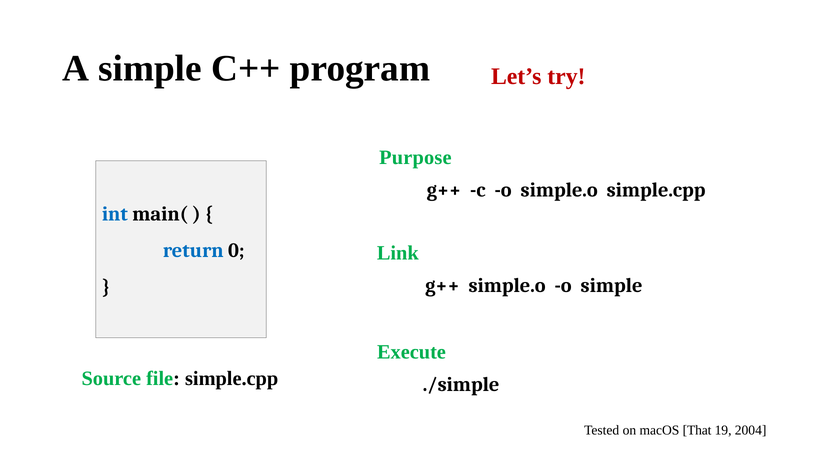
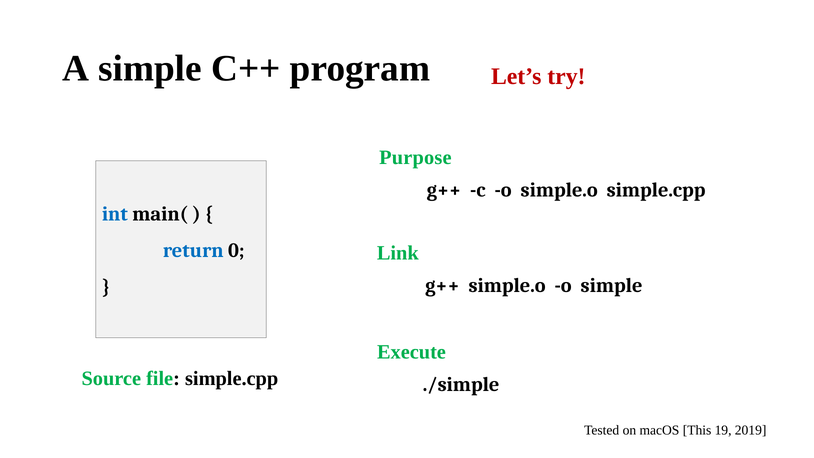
That: That -> This
2004: 2004 -> 2019
